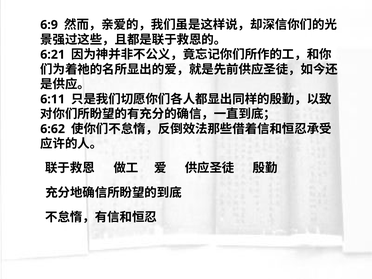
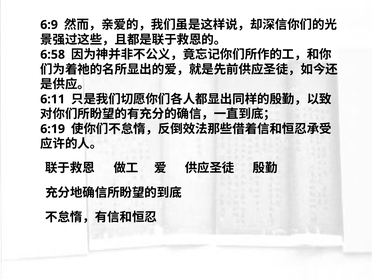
6:21: 6:21 -> 6:58
6:62: 6:62 -> 6:19
